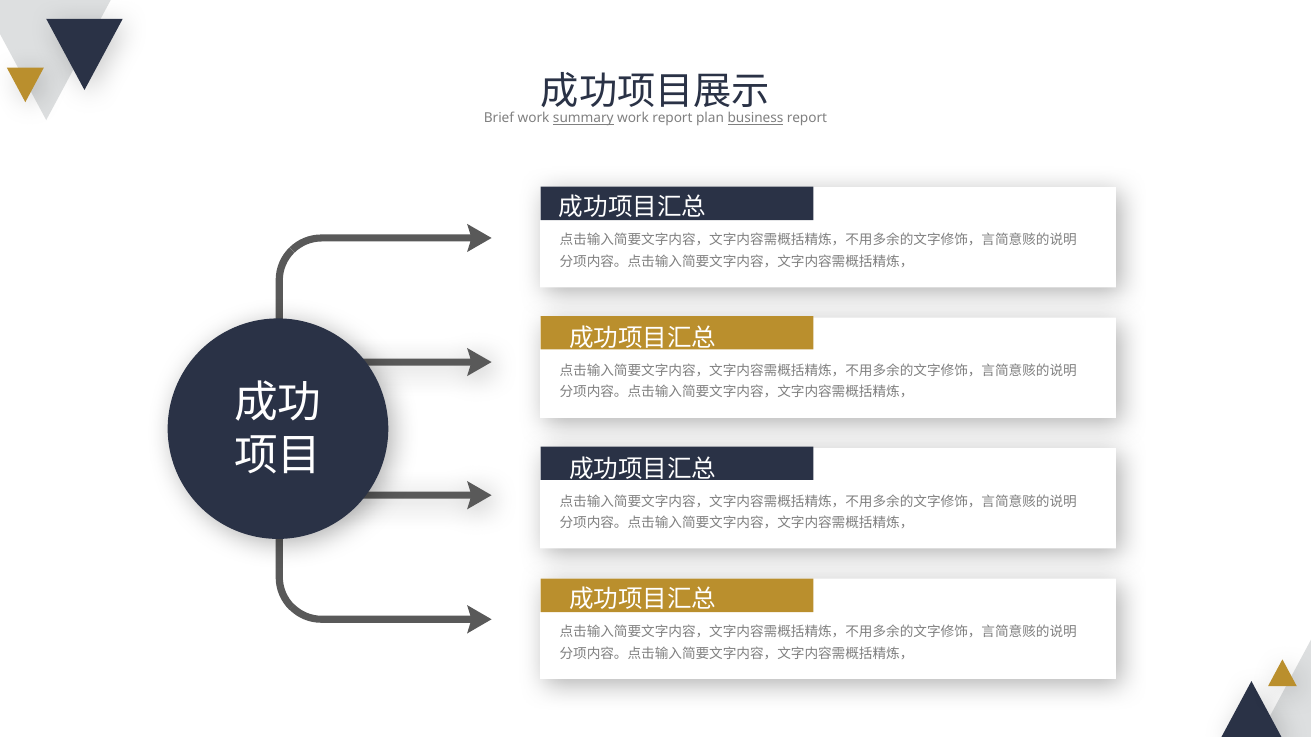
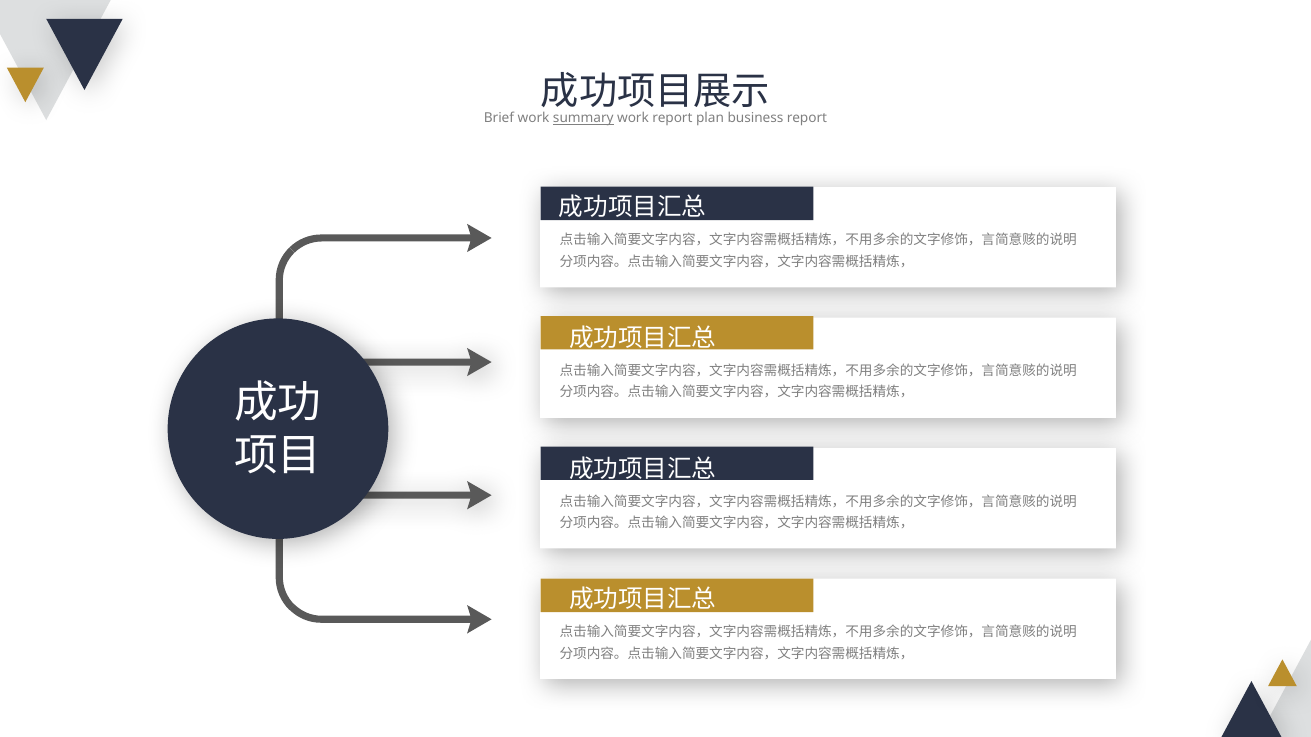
business underline: present -> none
